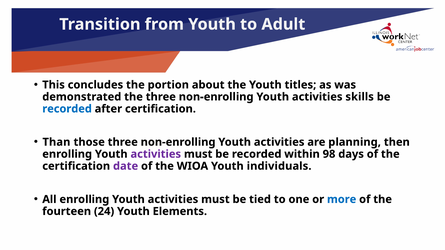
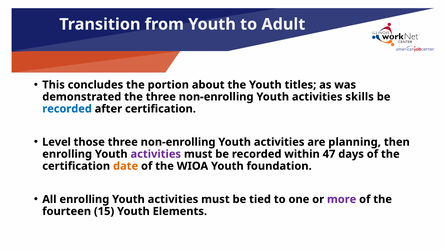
Than: Than -> Level
98: 98 -> 47
date colour: purple -> orange
individuals: individuals -> foundation
more colour: blue -> purple
24: 24 -> 15
